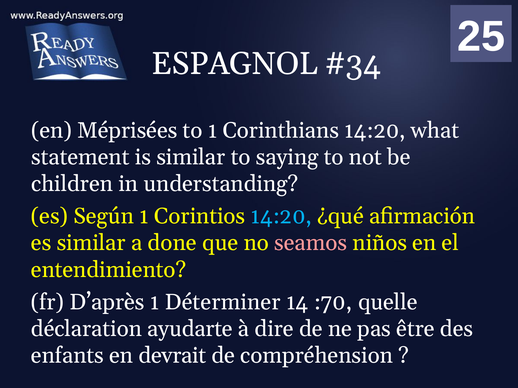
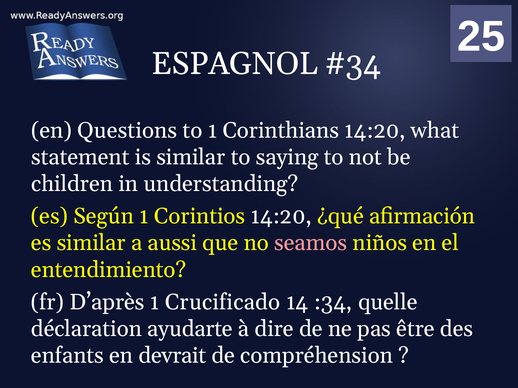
Méprisées: Méprisées -> Questions
14:20 at (281, 216) colour: light blue -> white
done: done -> aussi
Déterminer: Déterminer -> Crucificado
:70: :70 -> :34
